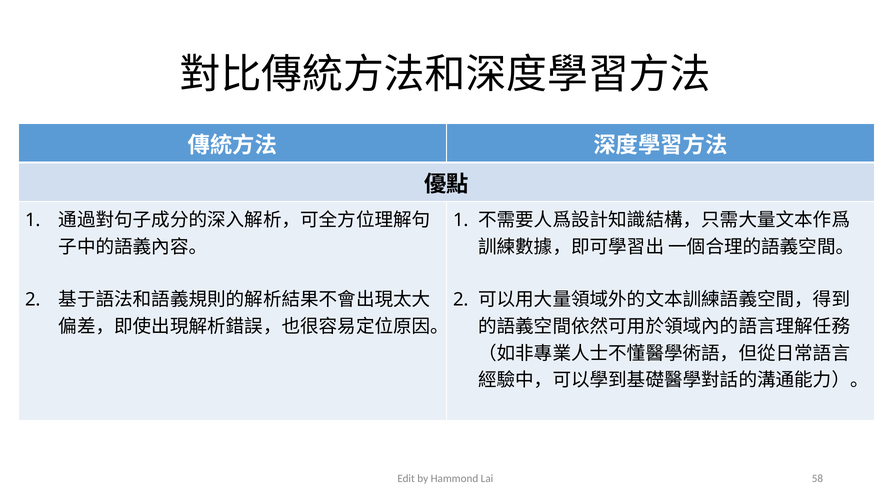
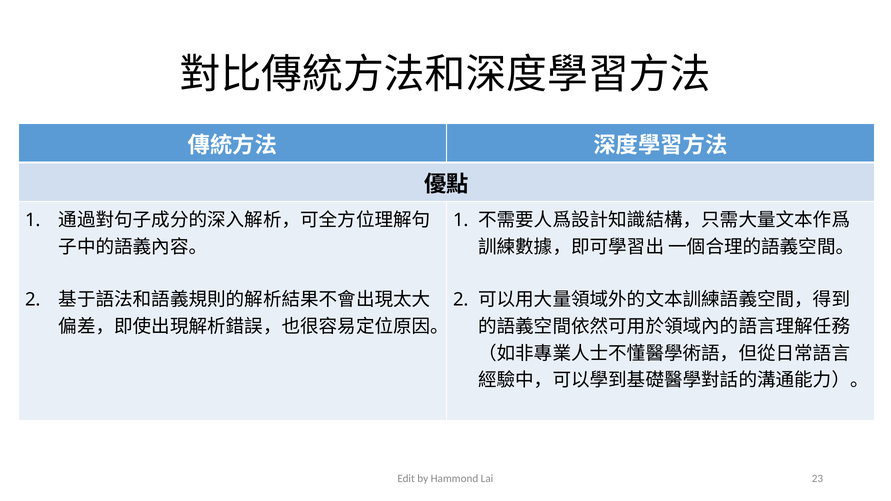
58: 58 -> 23
